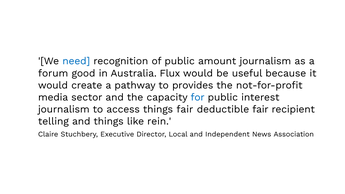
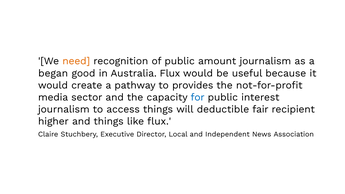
need colour: blue -> orange
forum: forum -> began
things fair: fair -> will
telling: telling -> higher
like rein: rein -> flux
